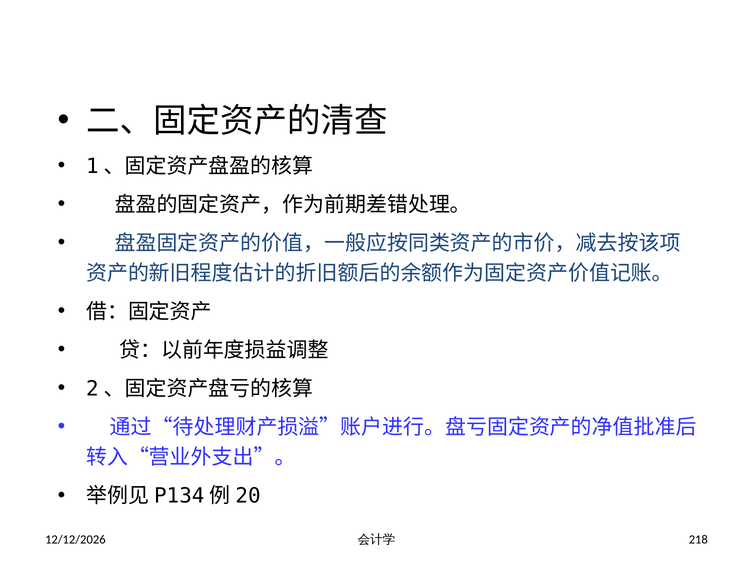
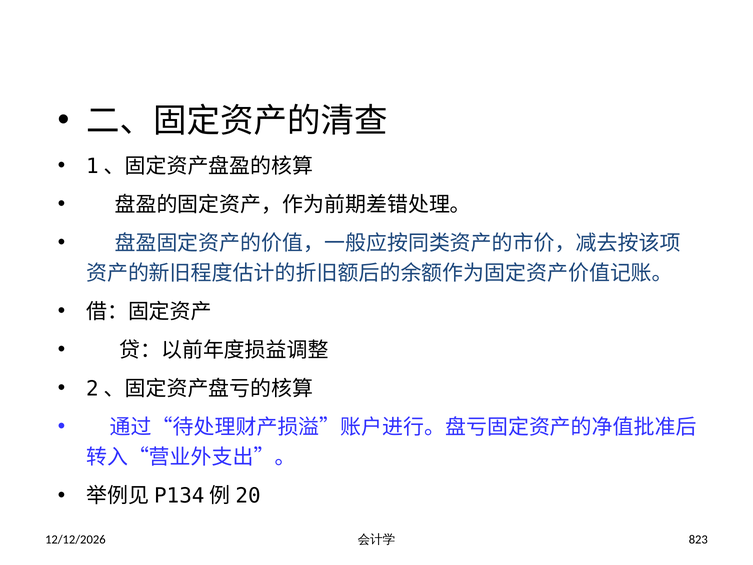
218: 218 -> 823
